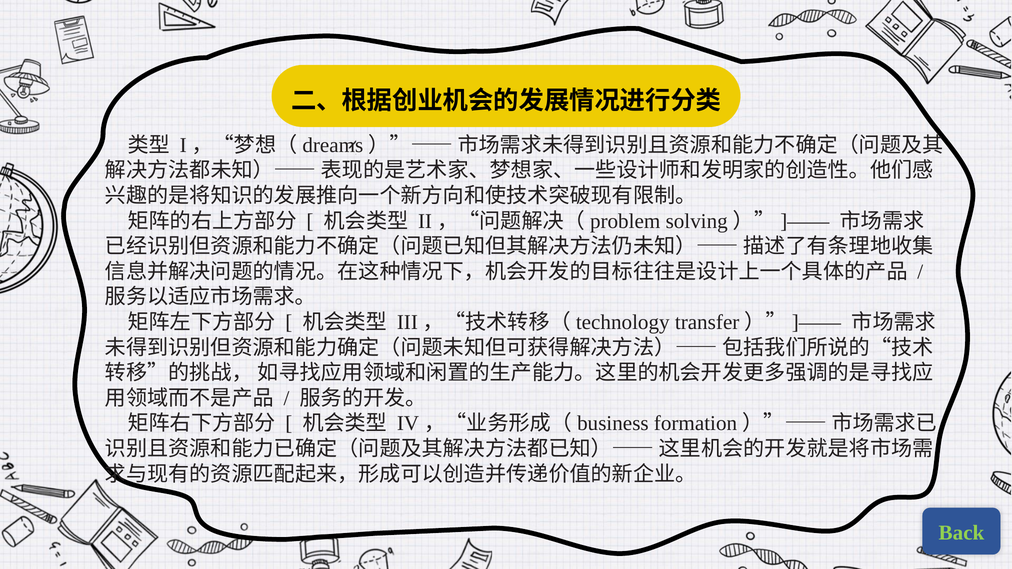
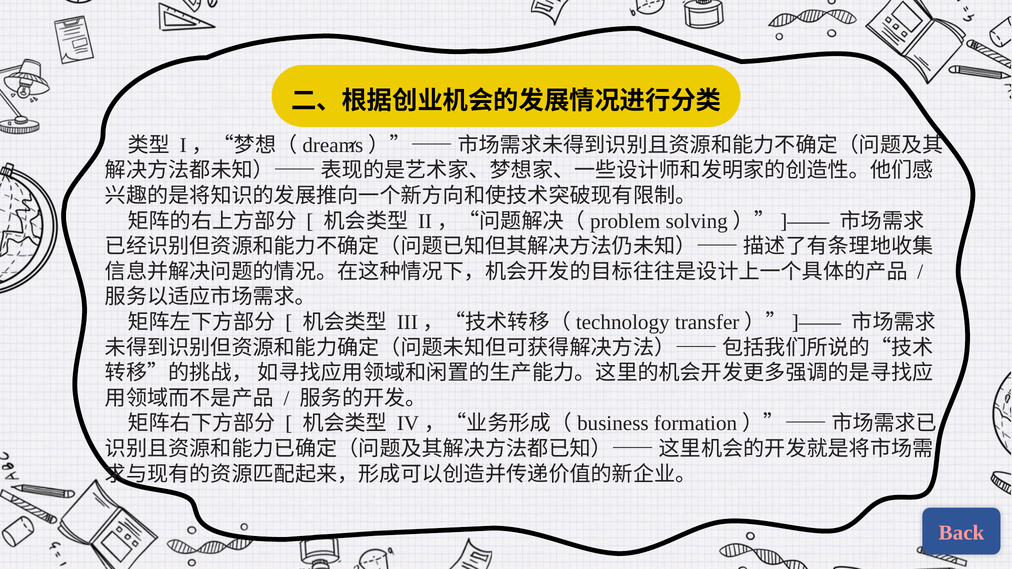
Back colour: light green -> pink
